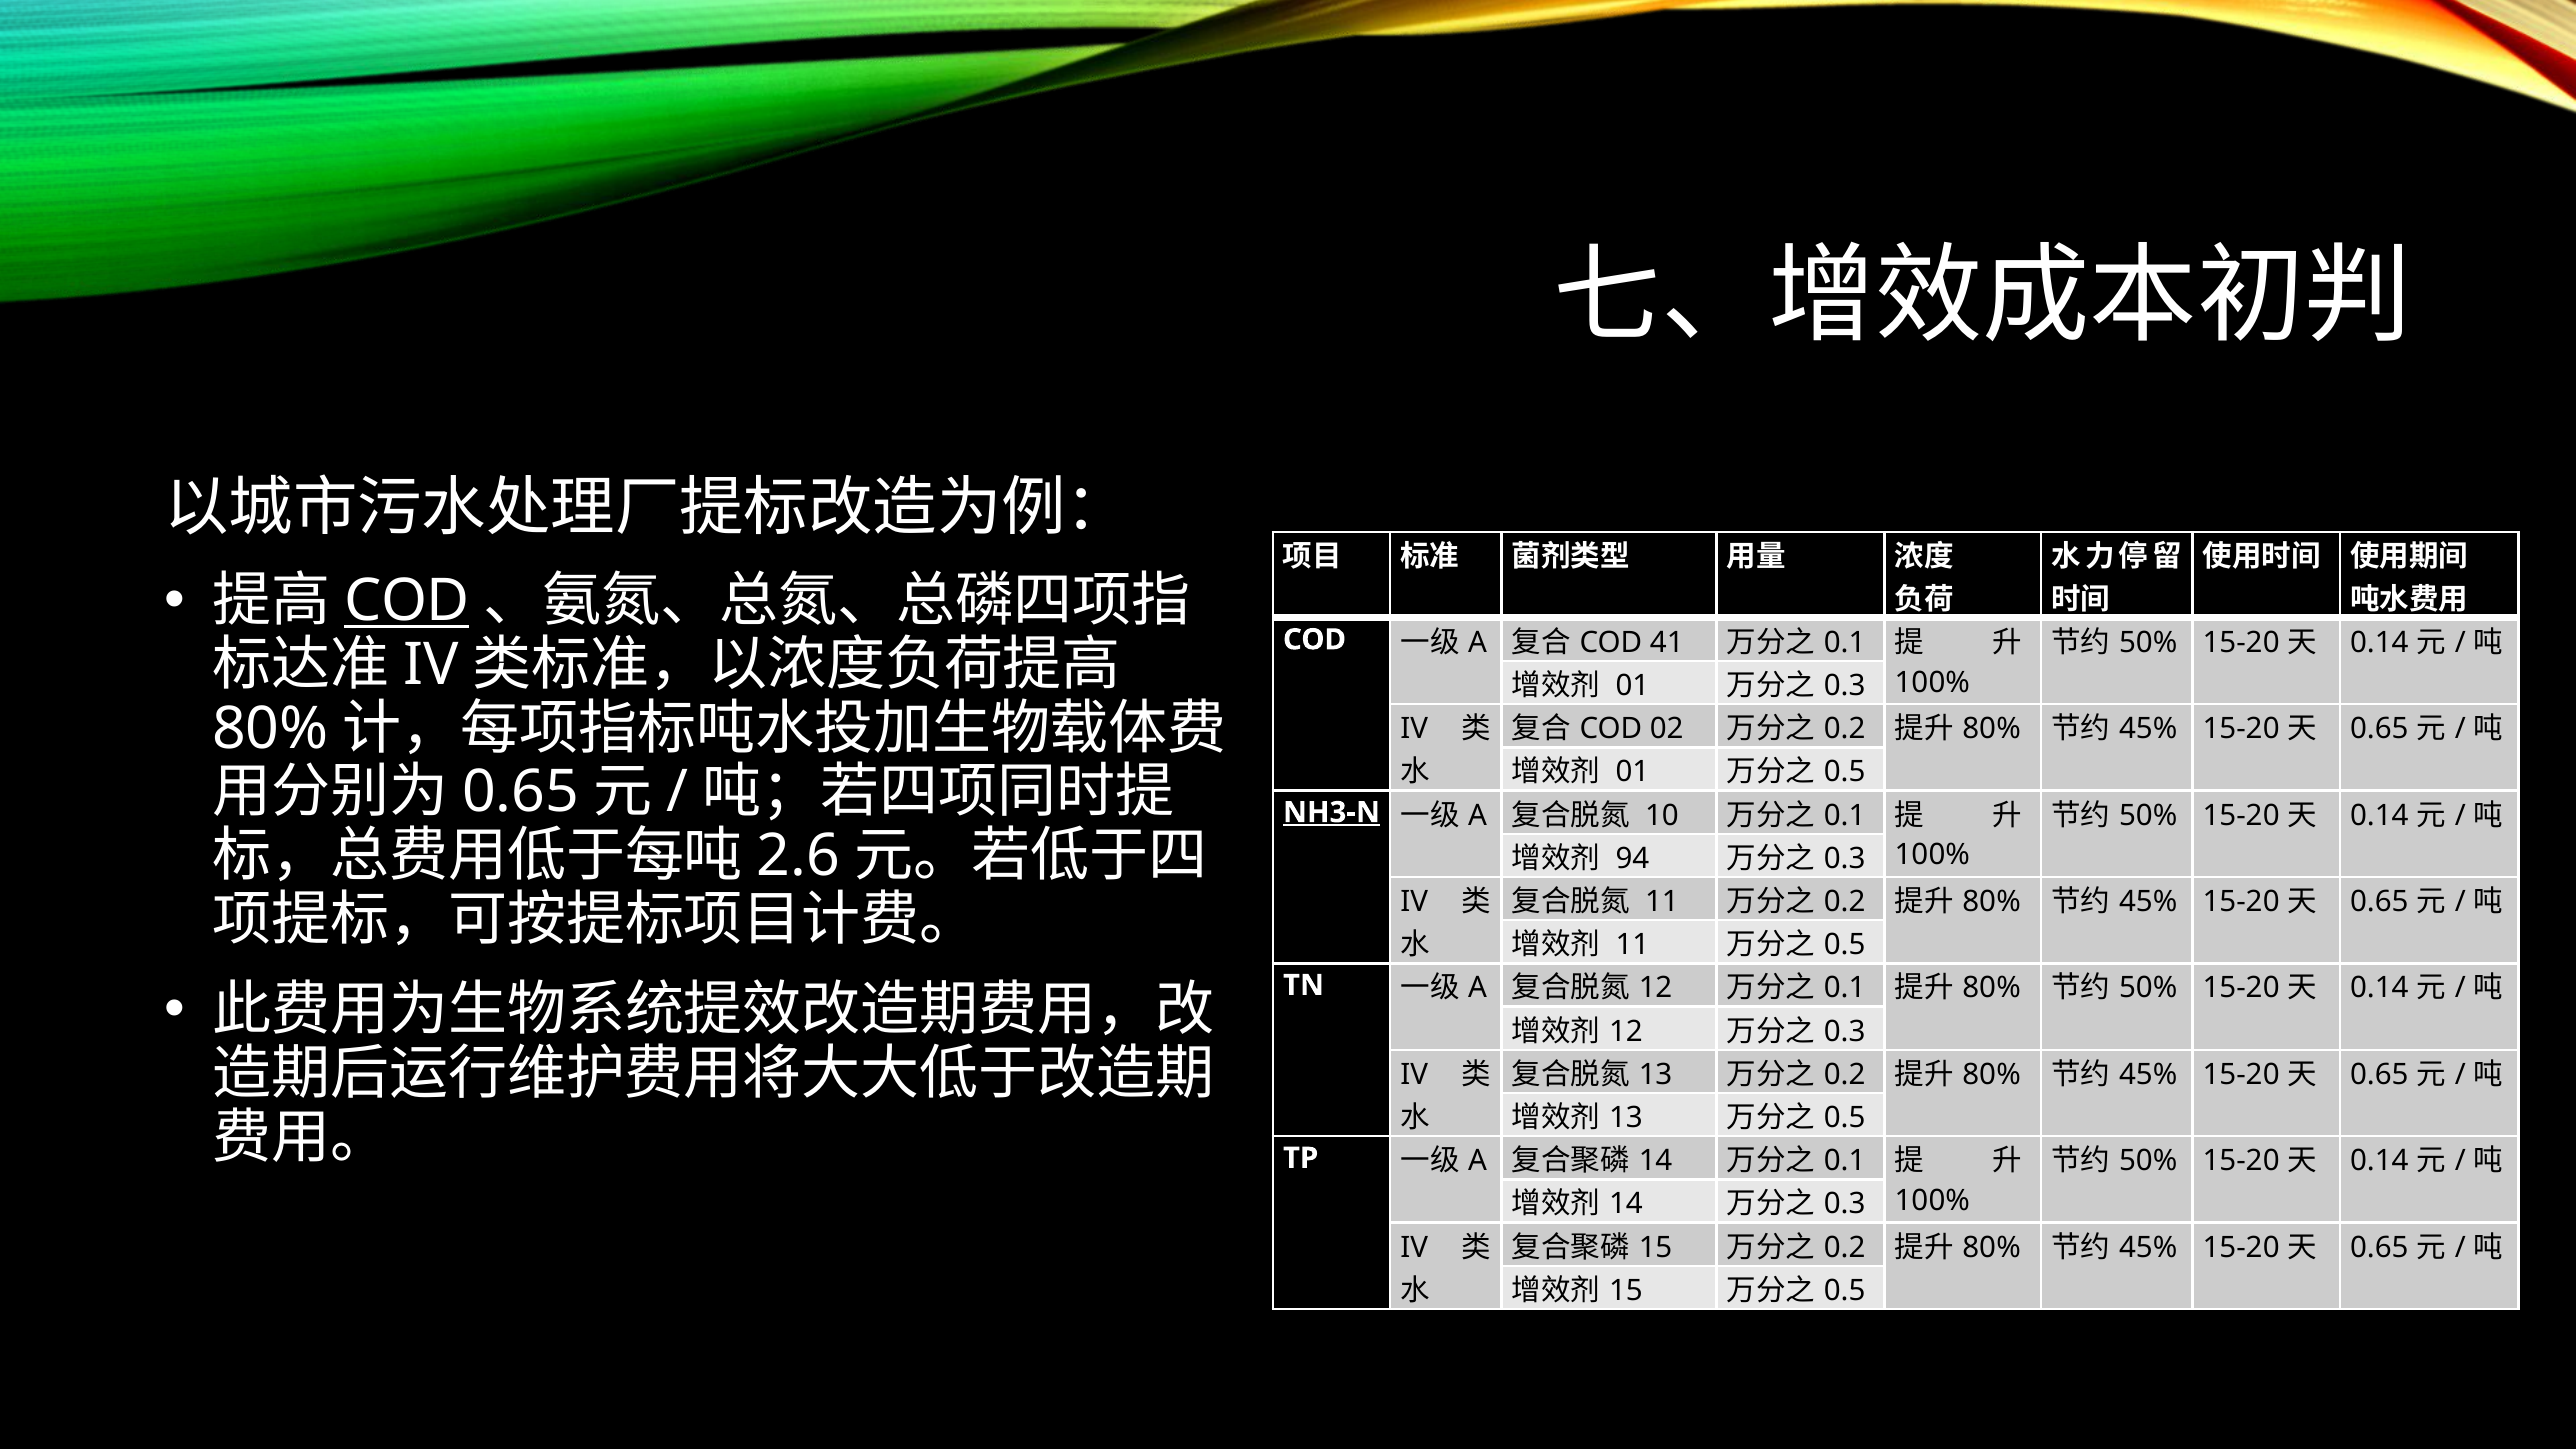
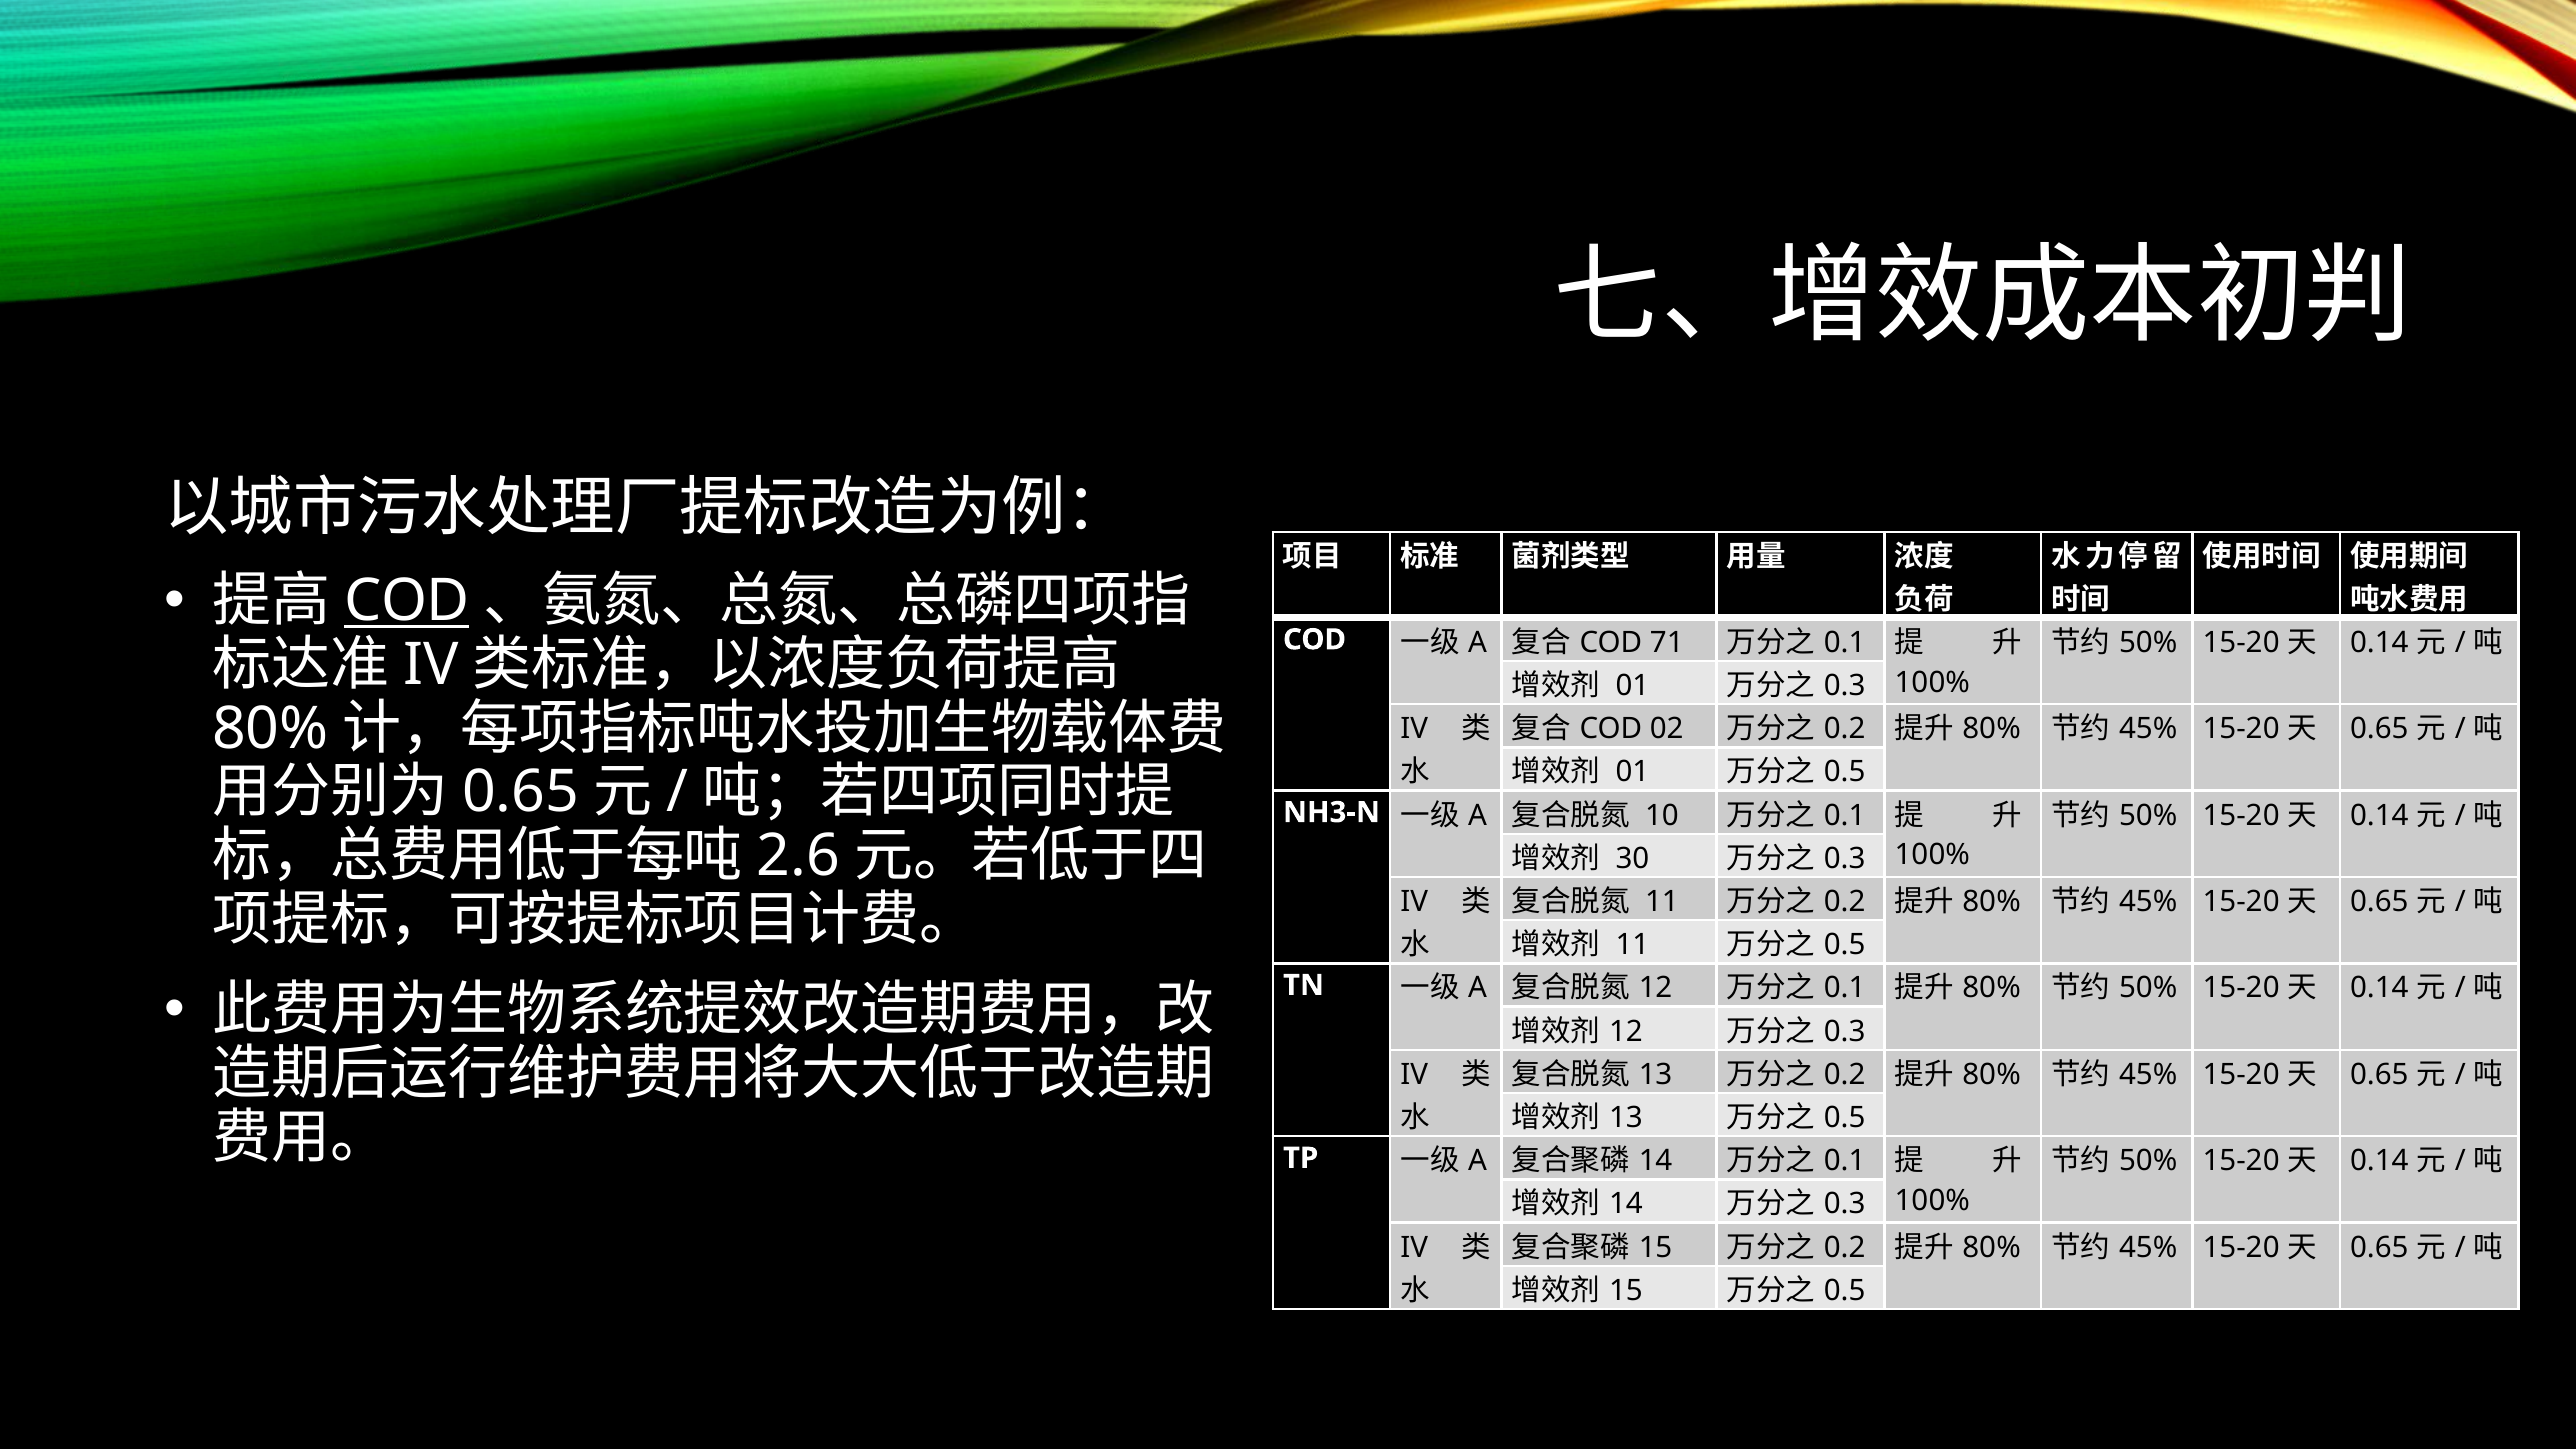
41: 41 -> 71
NH3-N underline: present -> none
94: 94 -> 30
